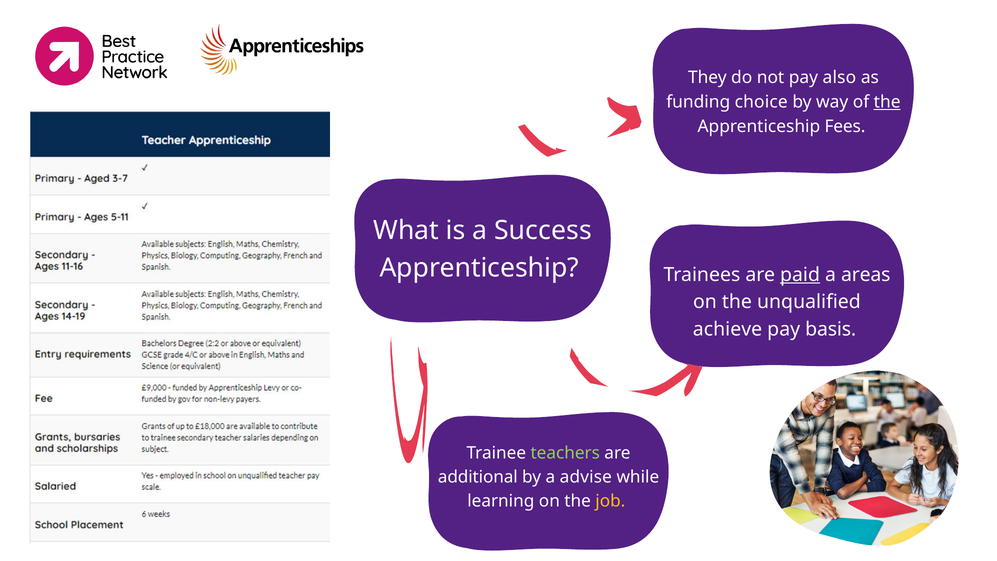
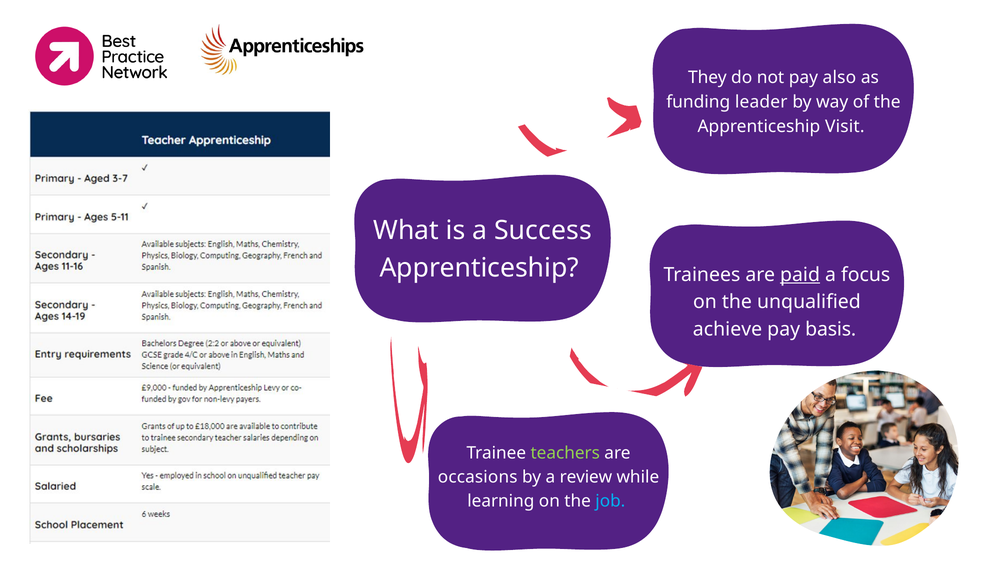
choice: choice -> leader
the at (887, 102) underline: present -> none
Fees: Fees -> Visit
areas: areas -> focus
additional: additional -> occasions
advise: advise -> review
job colour: yellow -> light blue
